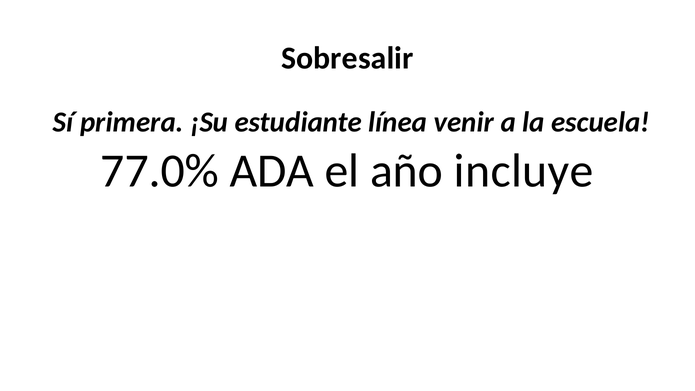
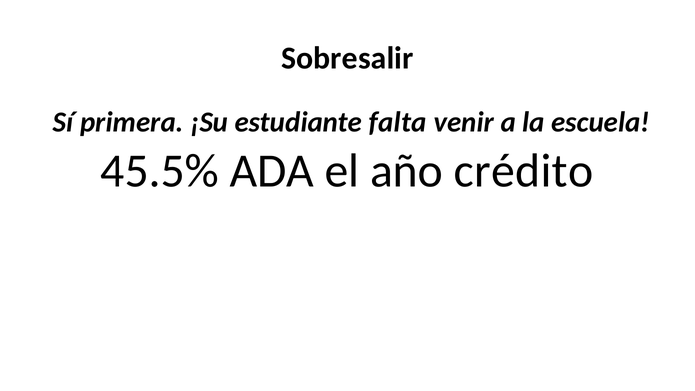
línea: línea -> falta
77.0%: 77.0% -> 45.5%
incluye: incluye -> crédito
